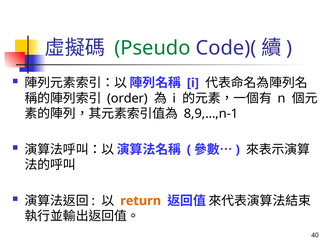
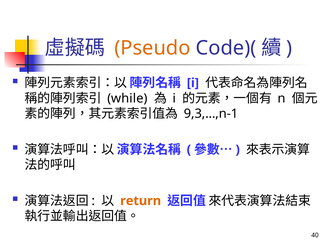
Pseudo colour: green -> orange
order: order -> while
8,9,…,n-1: 8,9,…,n-1 -> 9,3,…,n-1
